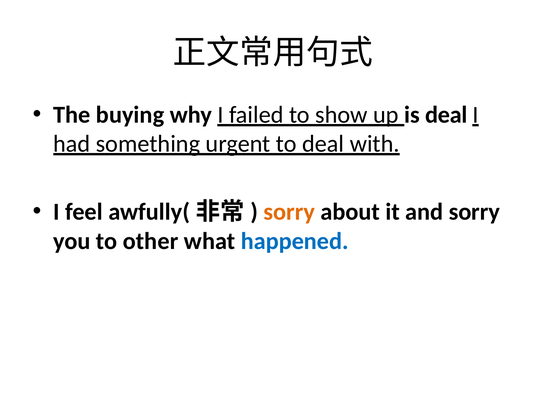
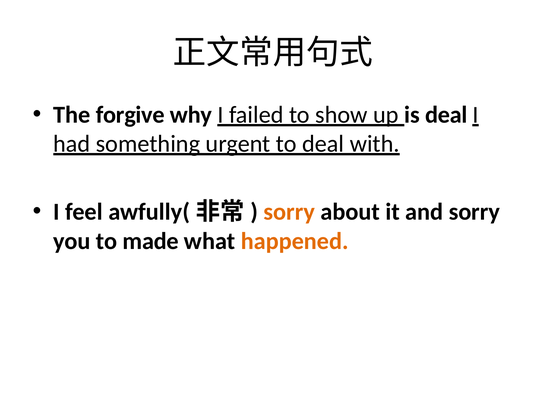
buying: buying -> forgive
other: other -> made
happened colour: blue -> orange
